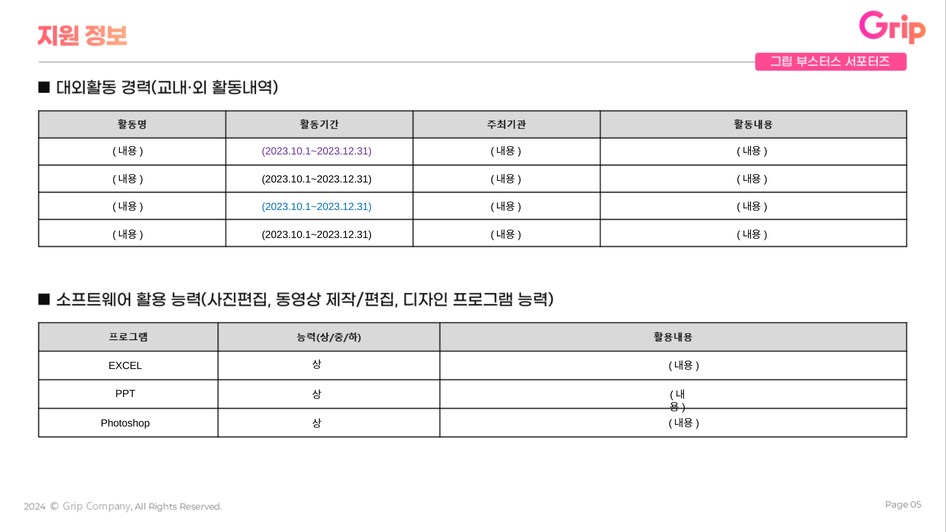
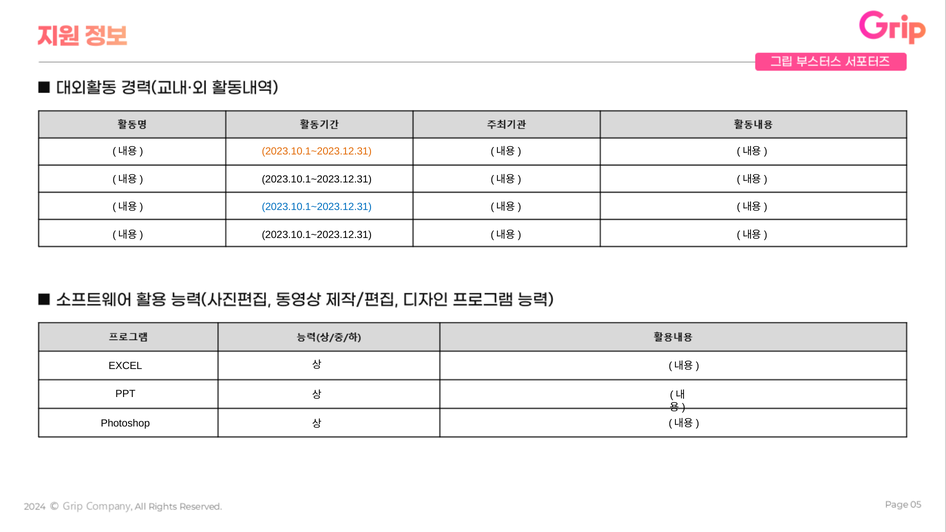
2023.10.1~2023.12.31 at (317, 151) colour: purple -> orange
